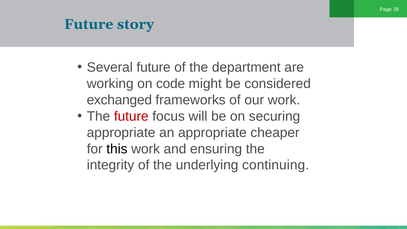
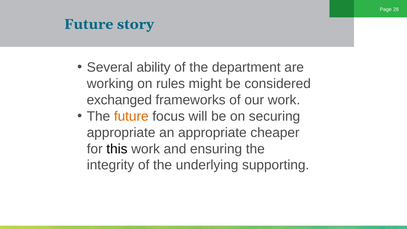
Several future: future -> ability
code: code -> rules
future at (131, 116) colour: red -> orange
continuing: continuing -> supporting
